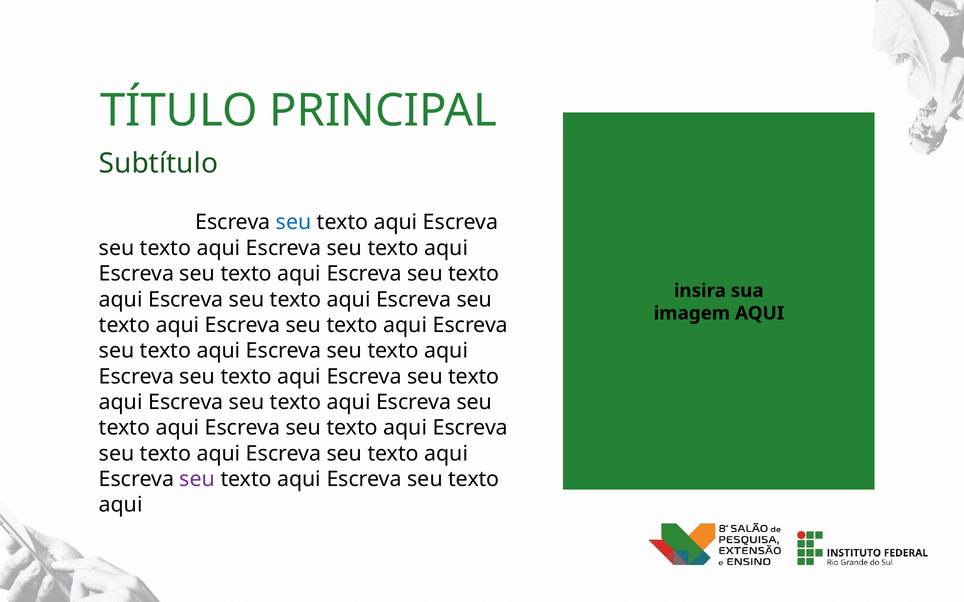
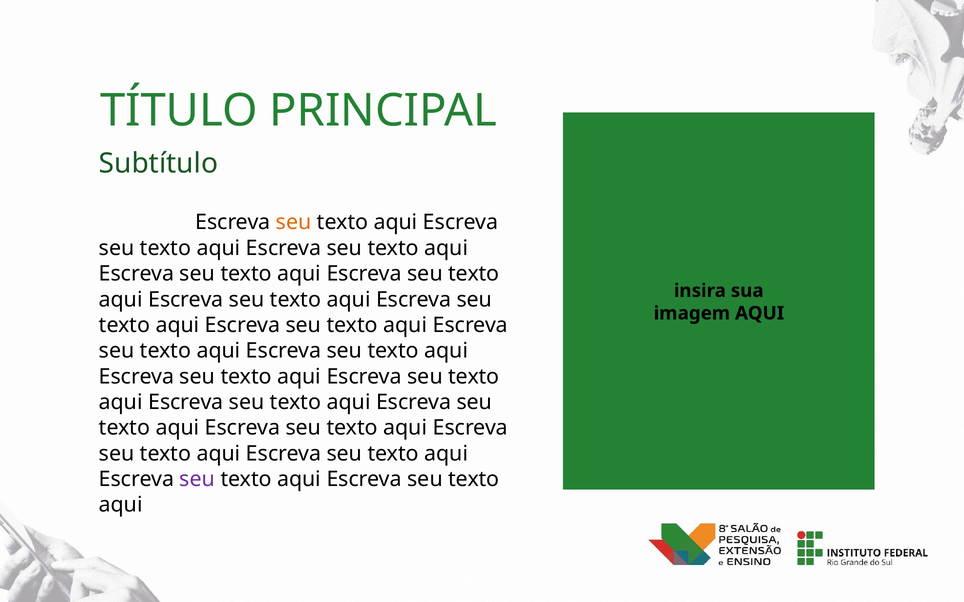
seu at (294, 223) colour: blue -> orange
